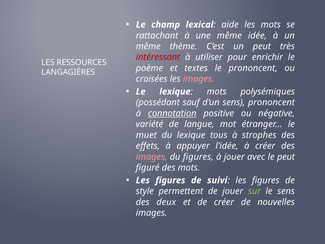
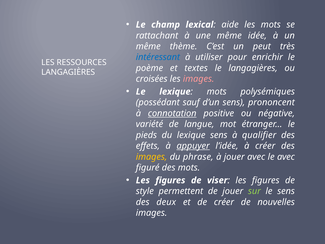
intéressant colour: red -> blue
le prononcent: prononcent -> langagières
muet: muet -> pieds
lexique tous: tous -> sens
strophes: strophes -> qualifier
appuyer underline: none -> present
images at (152, 157) colour: pink -> yellow
du figures: figures -> phrase
le peut: peut -> avec
suivi: suivi -> viser
